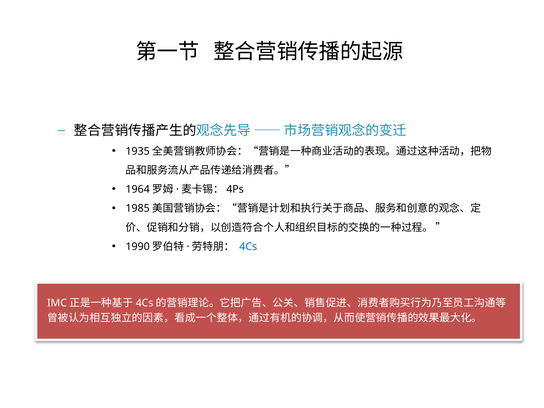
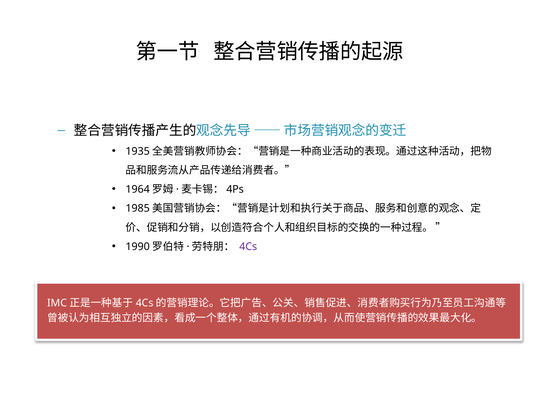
4Cs colour: blue -> purple
